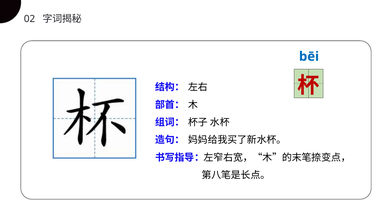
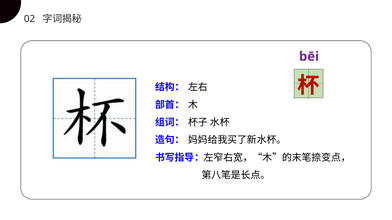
bēi colour: blue -> purple
